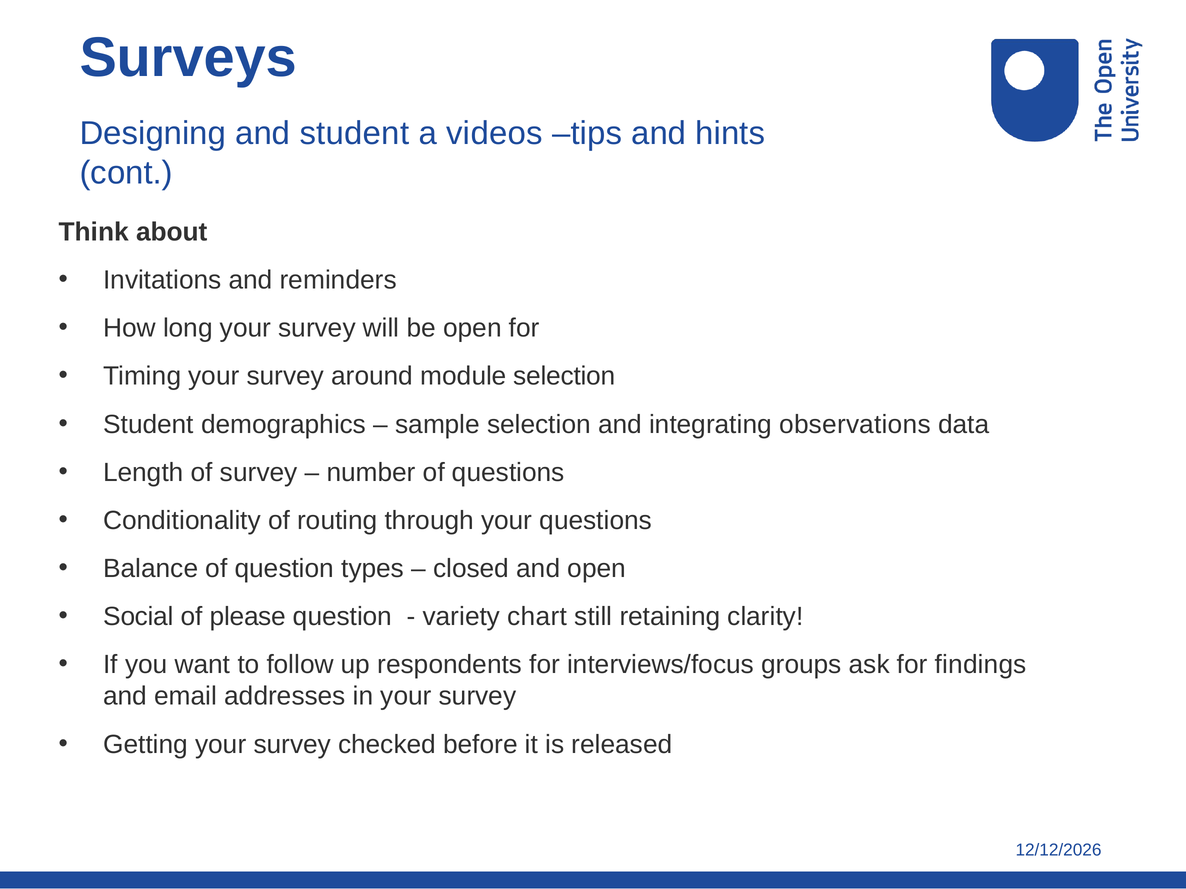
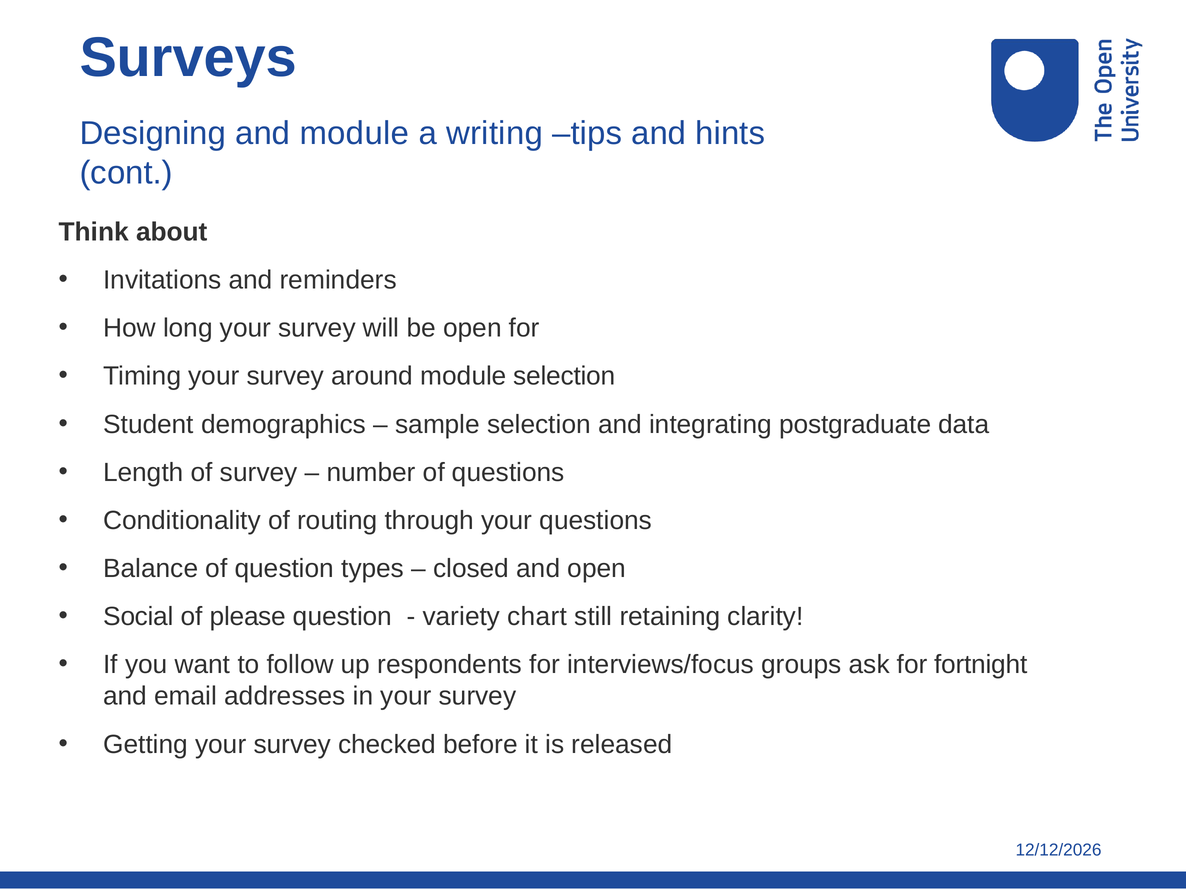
and student: student -> module
videos: videos -> writing
observations: observations -> postgraduate
findings: findings -> fortnight
